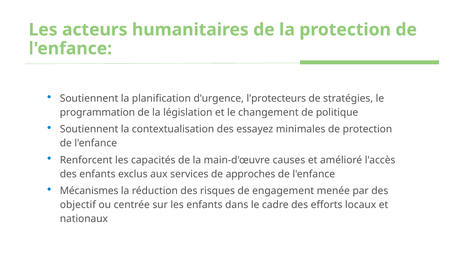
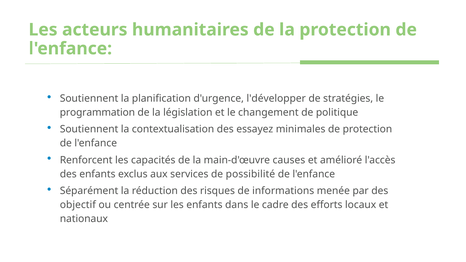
l'protecteurs: l'protecteurs -> l'développer
approches: approches -> possibilité
Mécanismes: Mécanismes -> Séparément
engagement: engagement -> informations
